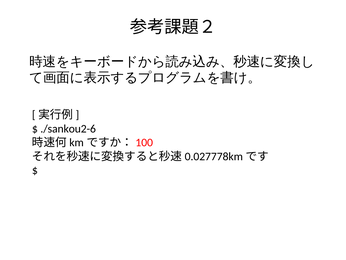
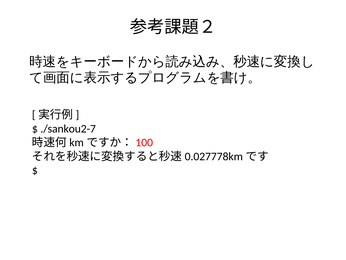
./sankou2-6: ./sankou2-6 -> ./sankou2-7
